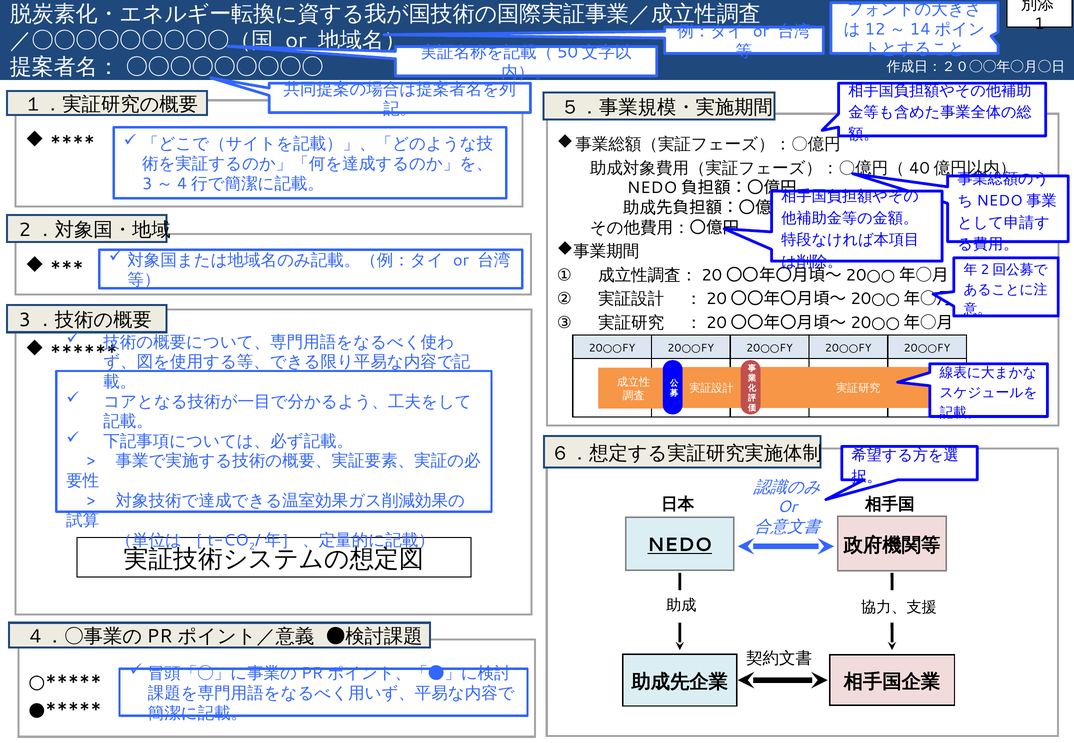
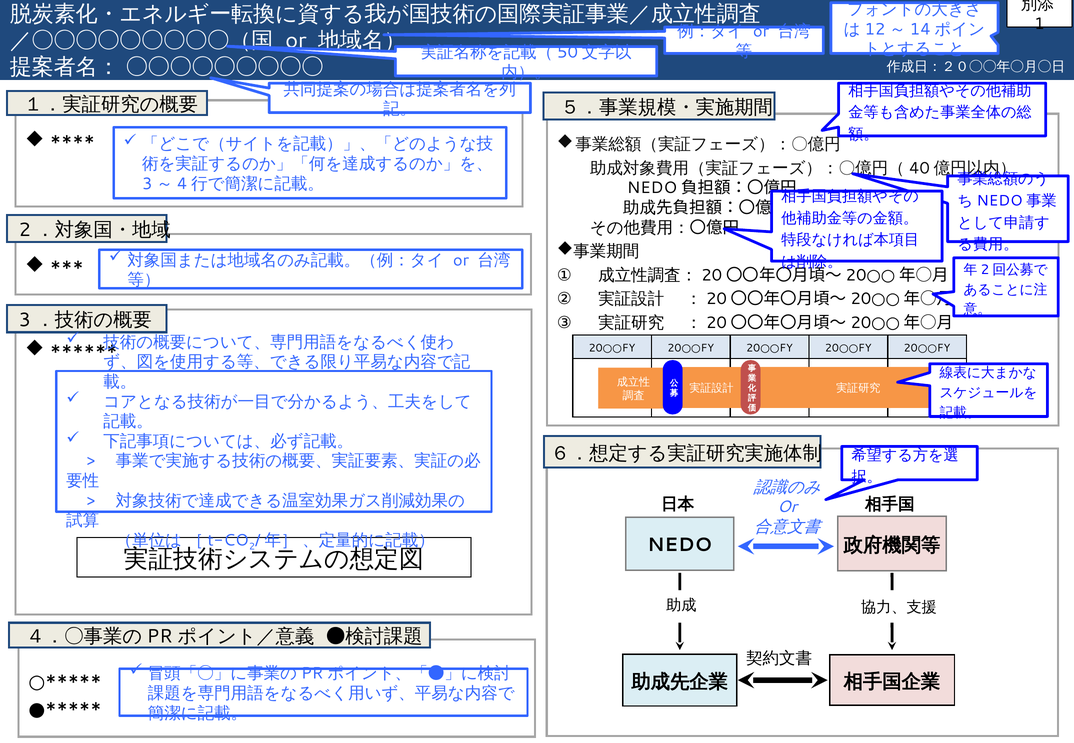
NEDO underline: present -> none
